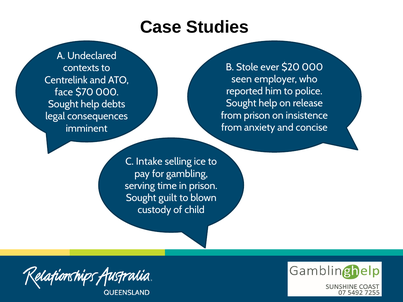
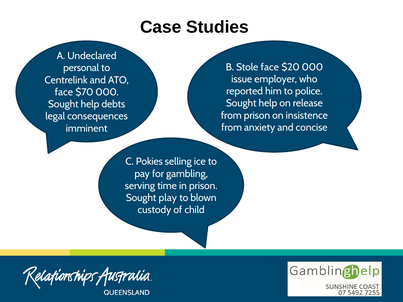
Stole ever: ever -> face
contexts: contexts -> personal
seen: seen -> issue
Intake: Intake -> Pokies
guilt: guilt -> play
